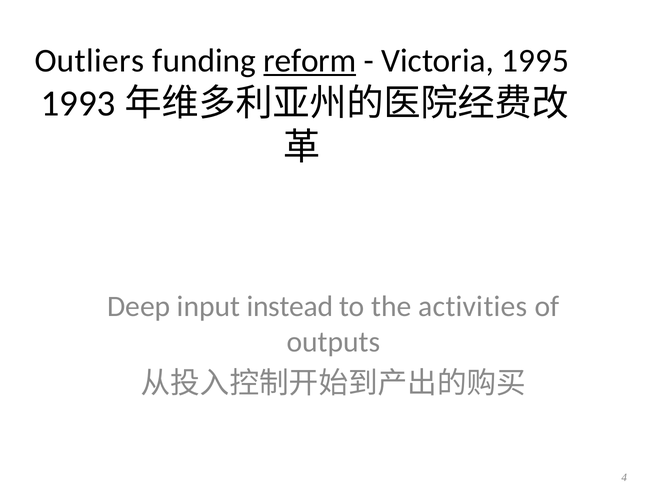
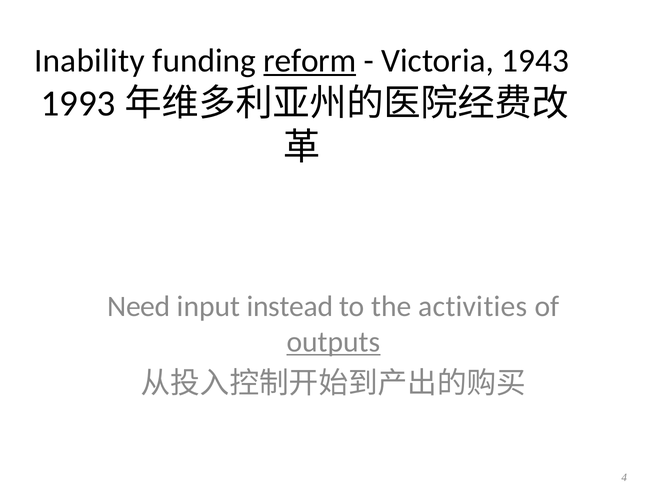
Outliers: Outliers -> Inability
1995: 1995 -> 1943
Deep: Deep -> Need
outputs underline: none -> present
